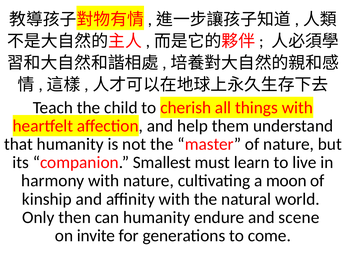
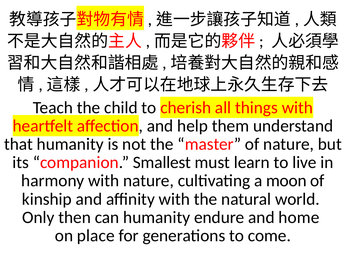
scene: scene -> home
invite: invite -> place
